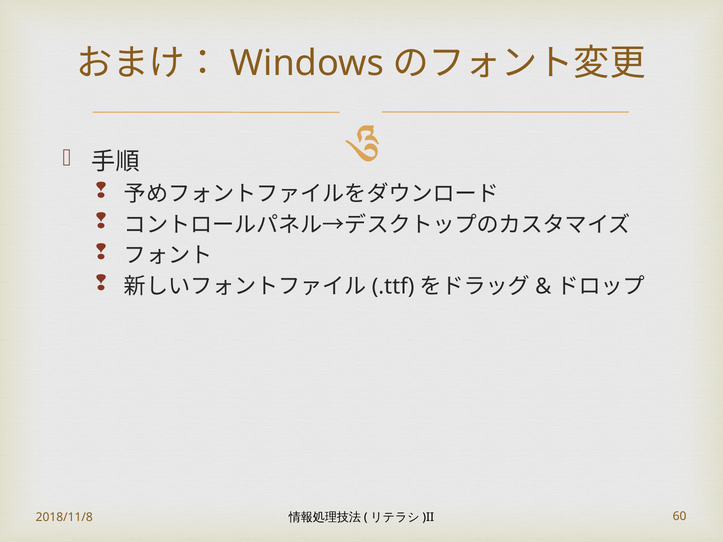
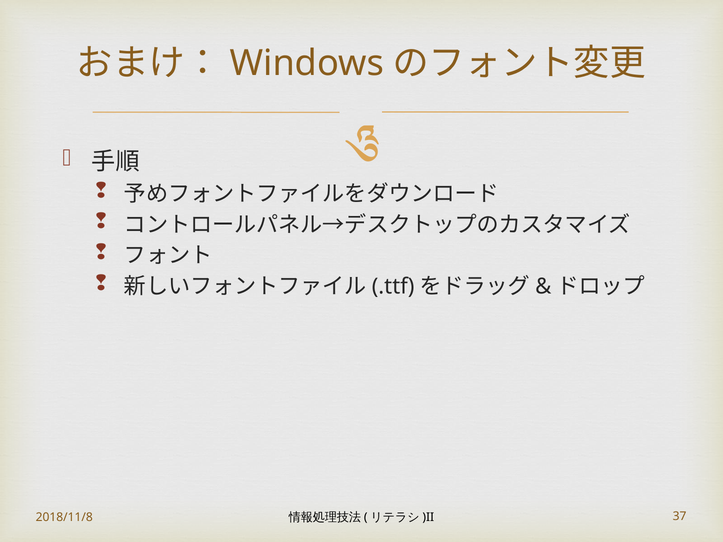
60: 60 -> 37
